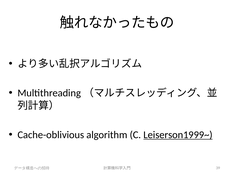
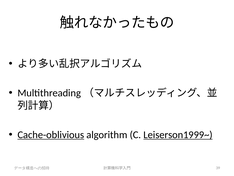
Cache-oblivious underline: none -> present
